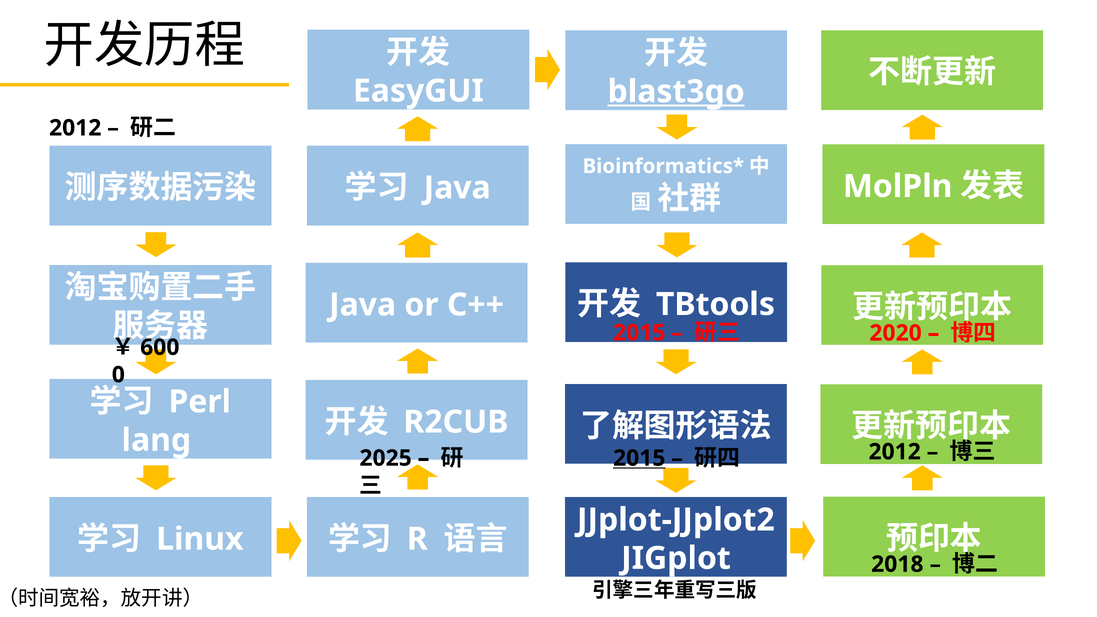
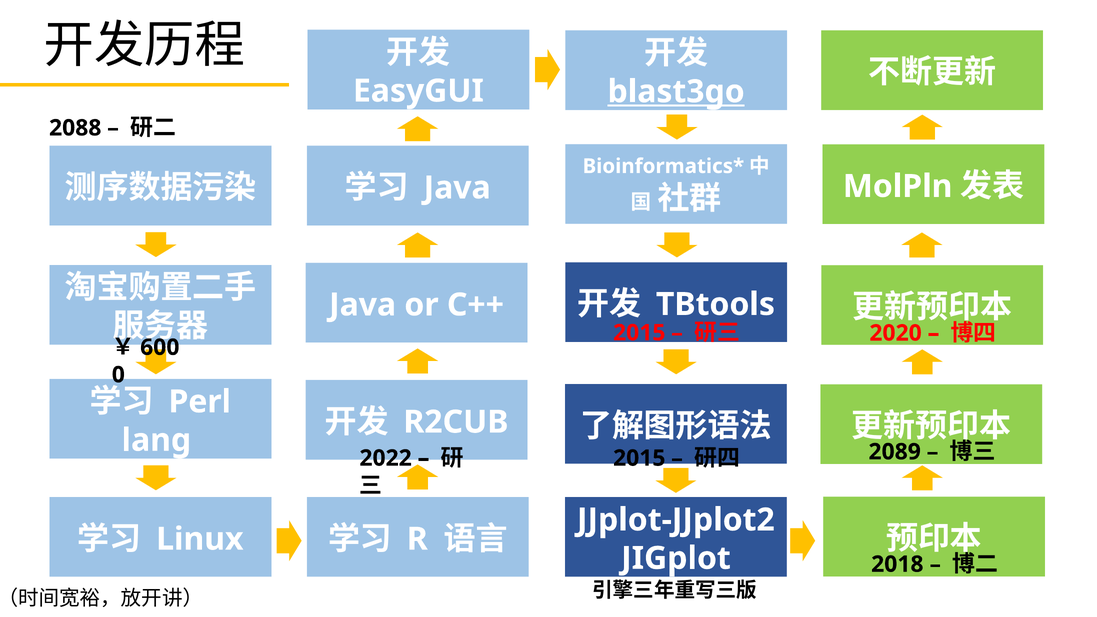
2012 at (75, 128): 2012 -> 2088
2012 at (895, 452): 2012 -> 2089
2025: 2025 -> 2022
2015 at (639, 458) underline: present -> none
